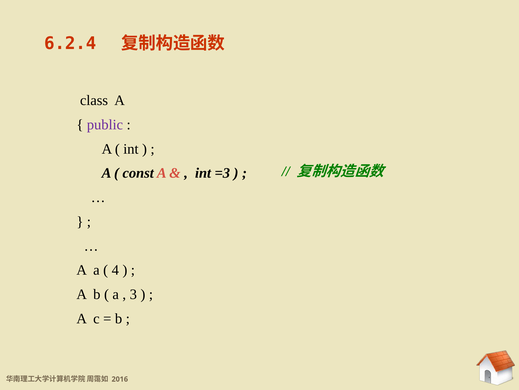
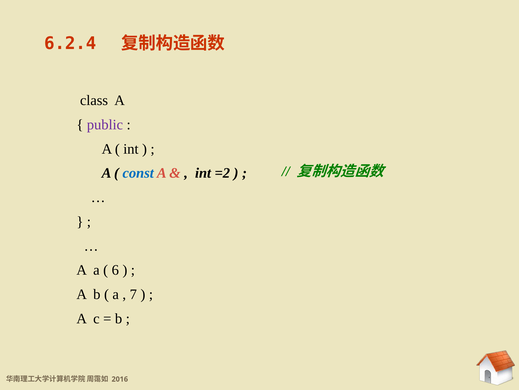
const colour: black -> blue
=3: =3 -> =2
4: 4 -> 6
3: 3 -> 7
